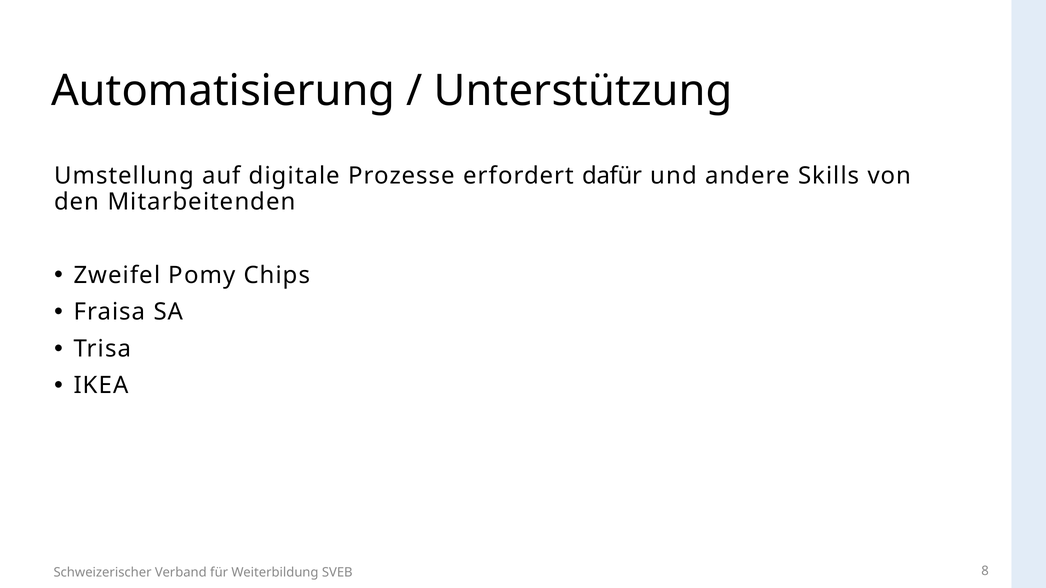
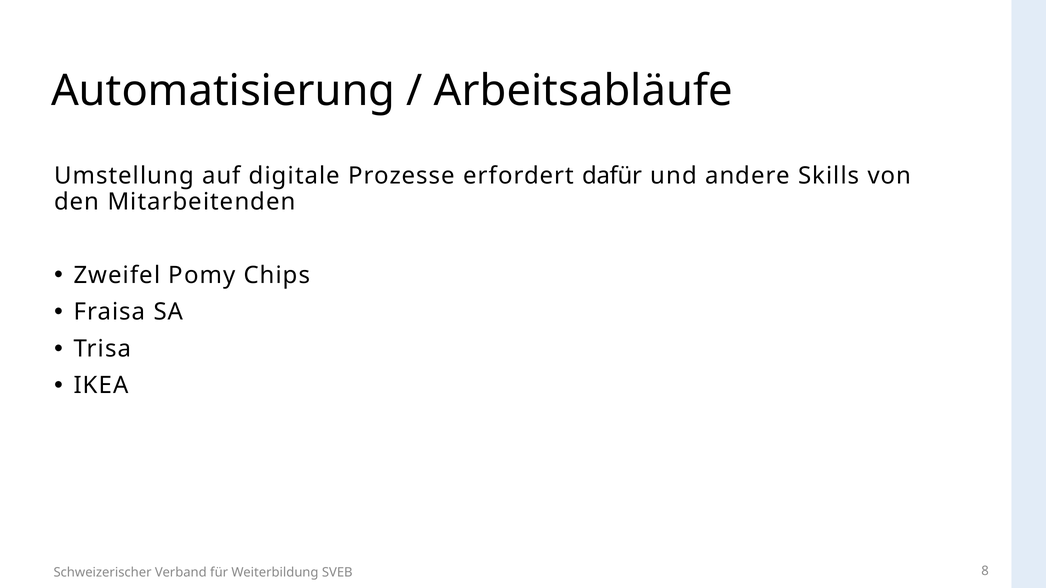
Unterstützung: Unterstützung -> Arbeitsabläufe
